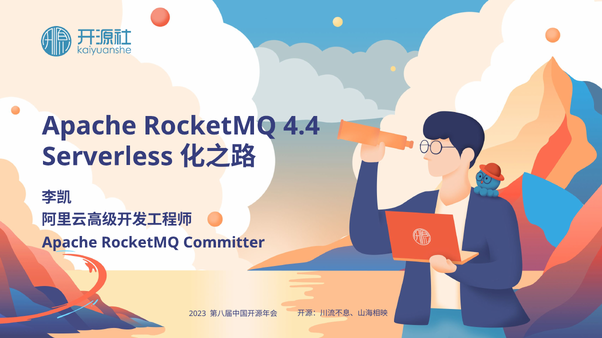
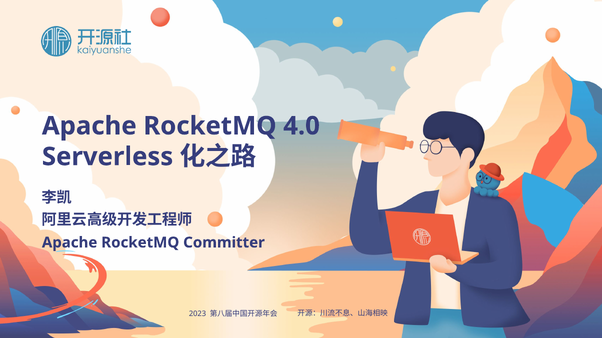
4.4: 4.4 -> 4.0
